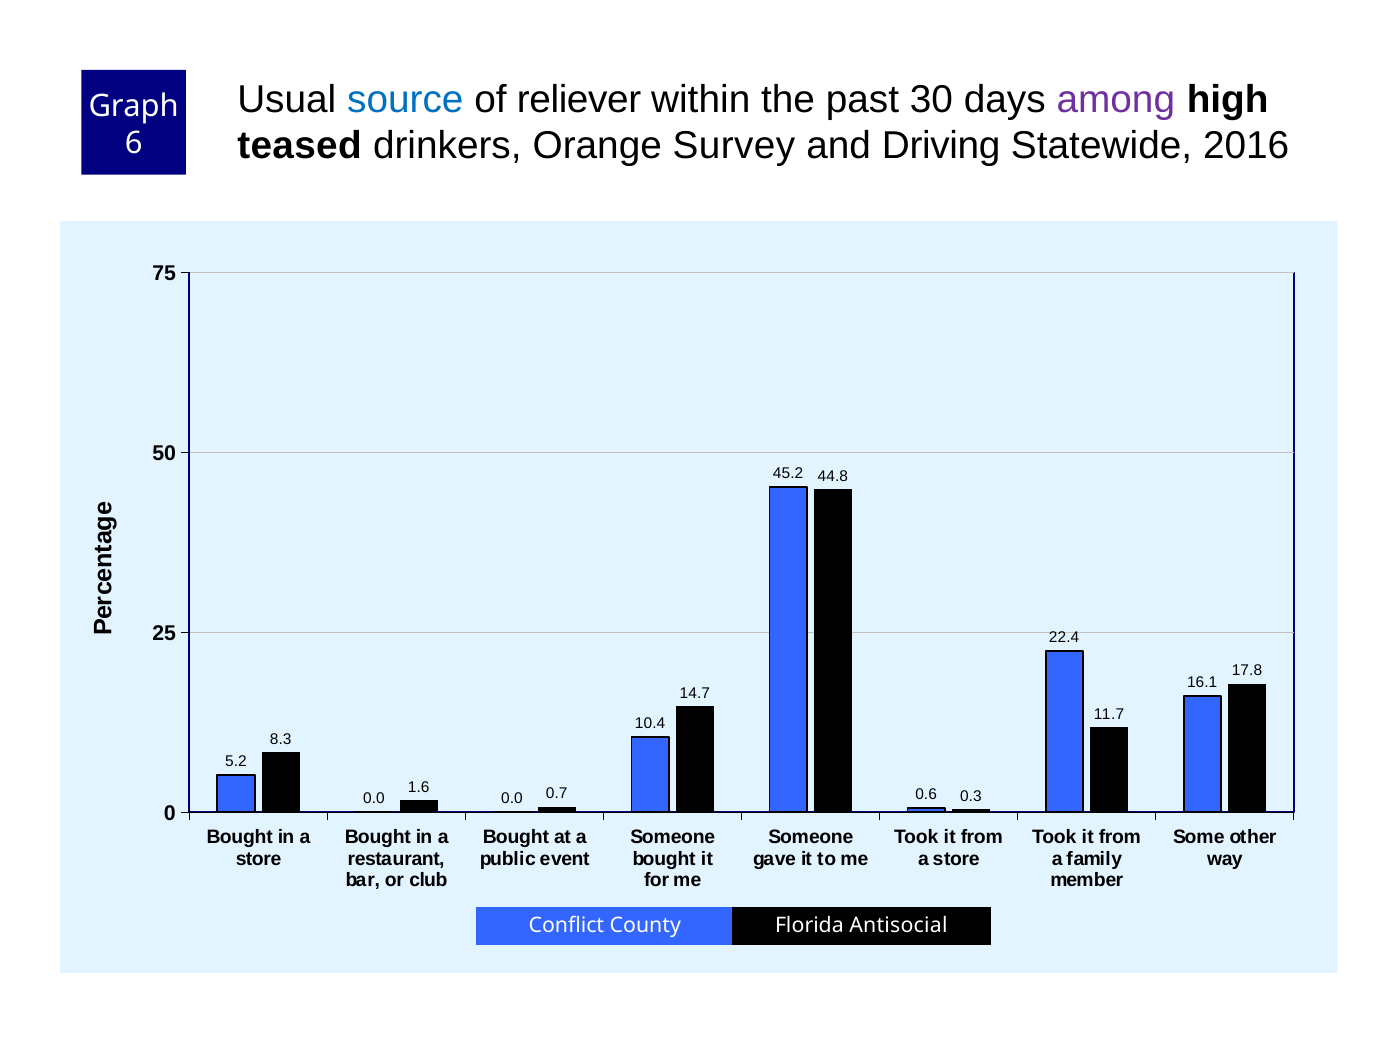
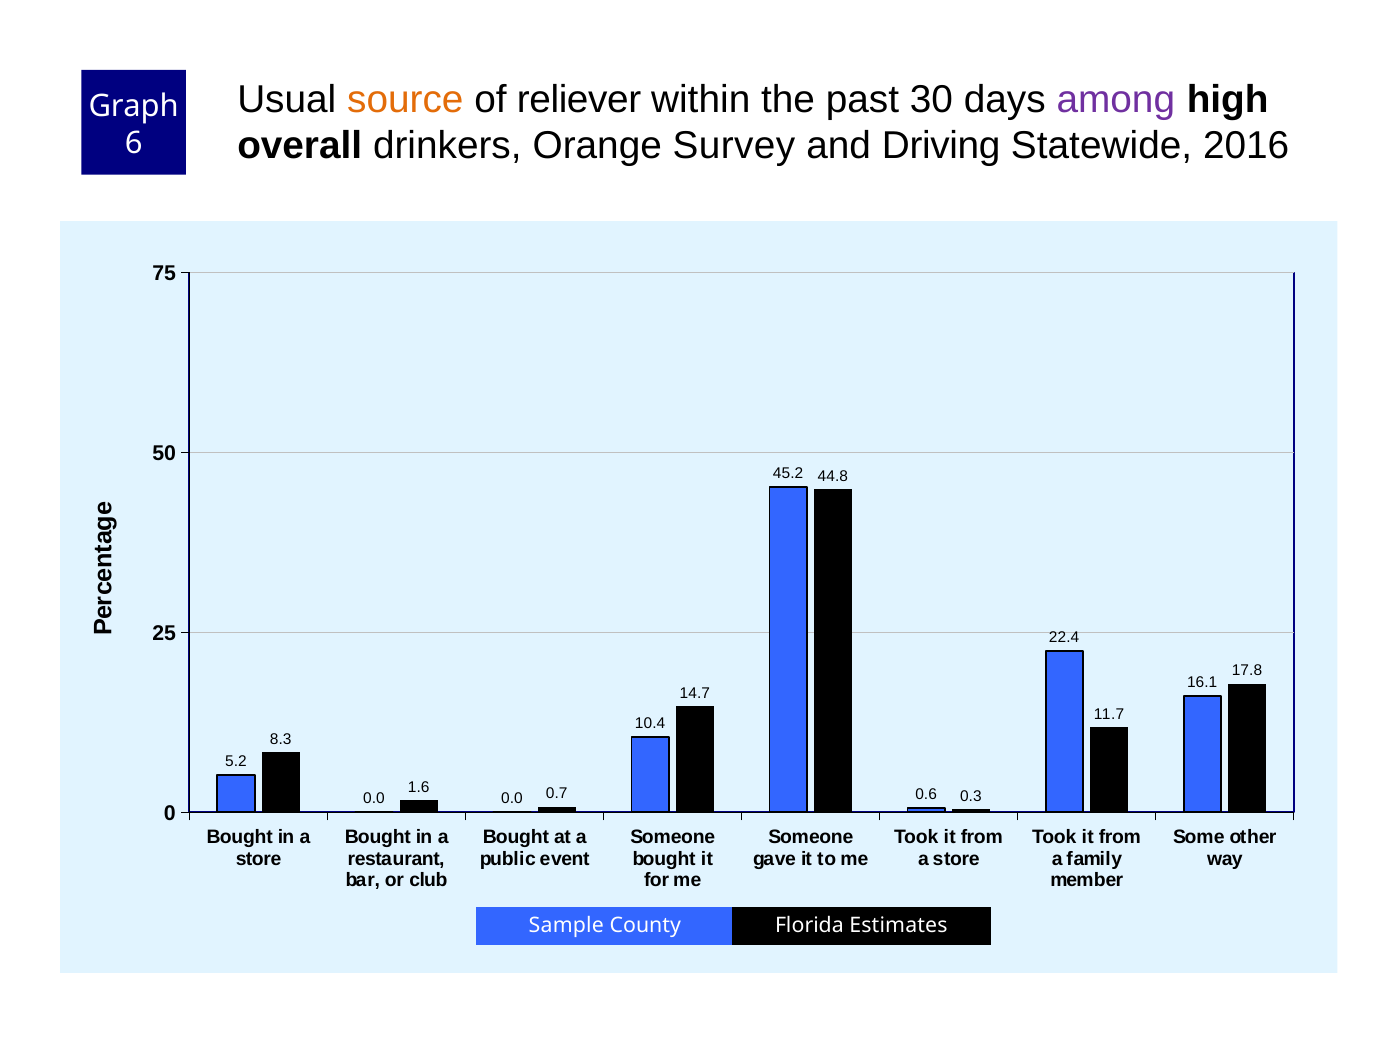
source colour: blue -> orange
teased: teased -> overall
Conflict: Conflict -> Sample
Antisocial: Antisocial -> Estimates
